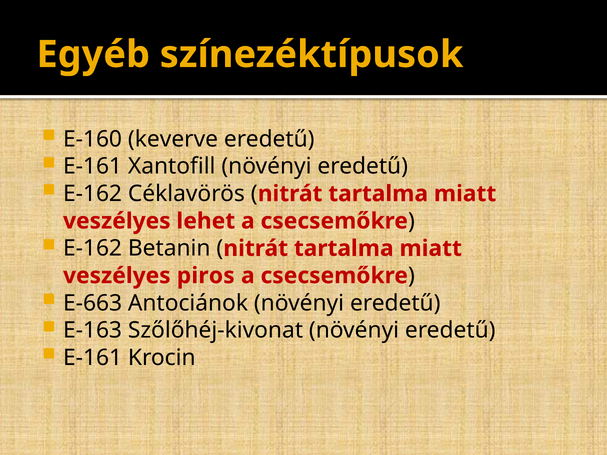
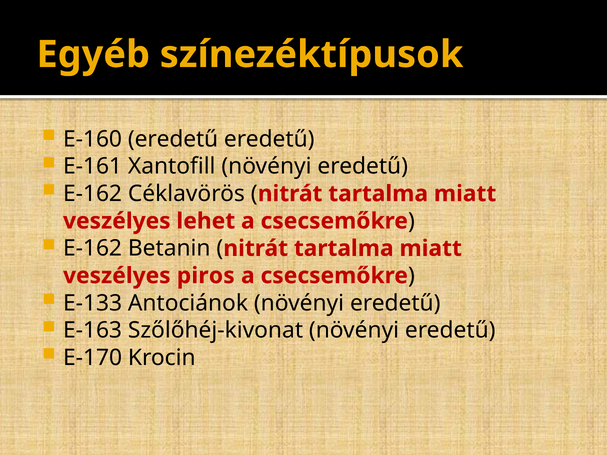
E-160 keverve: keverve -> eredetű
E-663: E-663 -> E-133
E-161 at (93, 358): E-161 -> E-170
